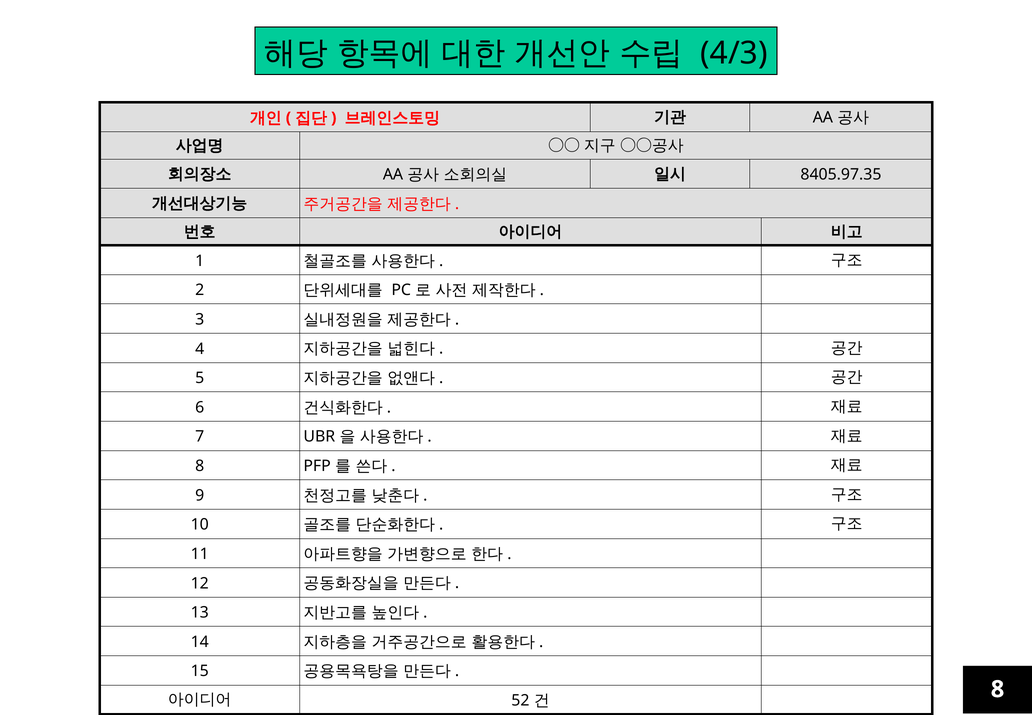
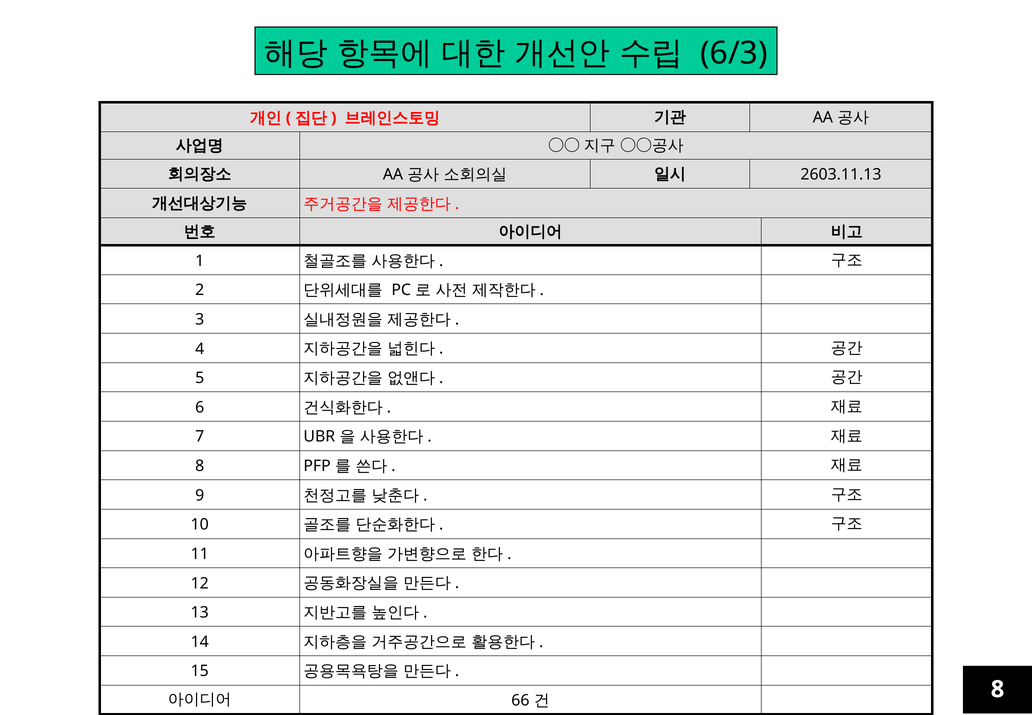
4/3: 4/3 -> 6/3
8405.97.35: 8405.97.35 -> 2603.11.13
52: 52 -> 66
